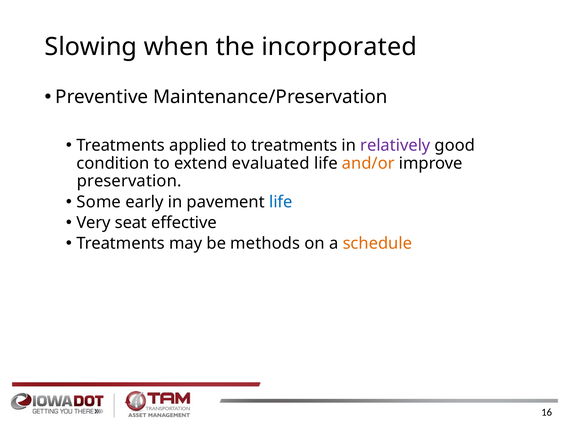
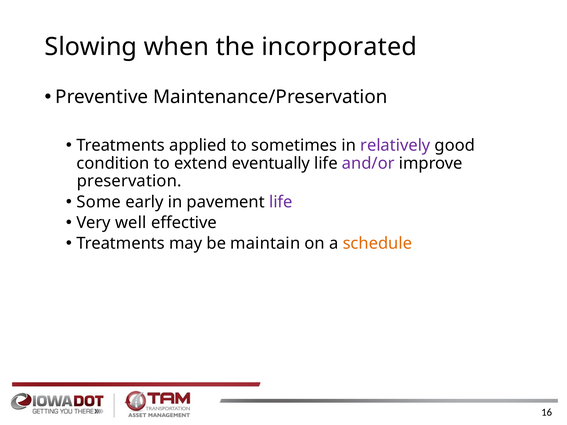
to treatments: treatments -> sometimes
evaluated: evaluated -> eventually
and/or colour: orange -> purple
life at (281, 202) colour: blue -> purple
seat: seat -> well
methods: methods -> maintain
